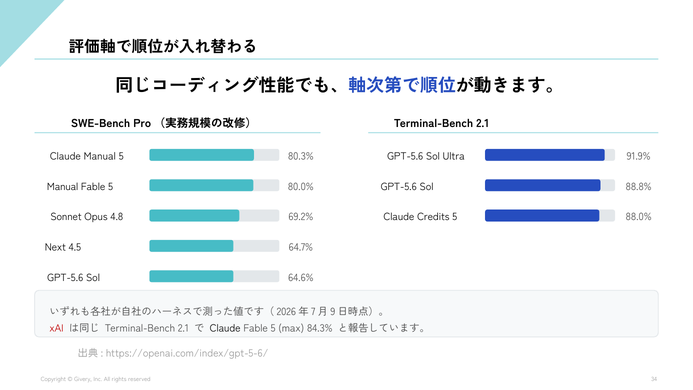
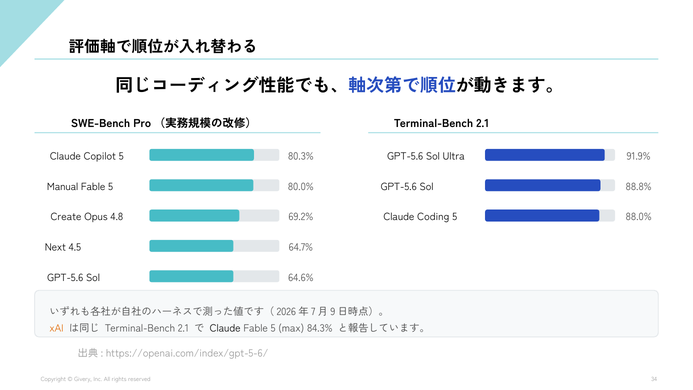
Claude Manual: Manual -> Copilot
Sonnet: Sonnet -> Create
Credits: Credits -> Coding
xAI colour: red -> orange
